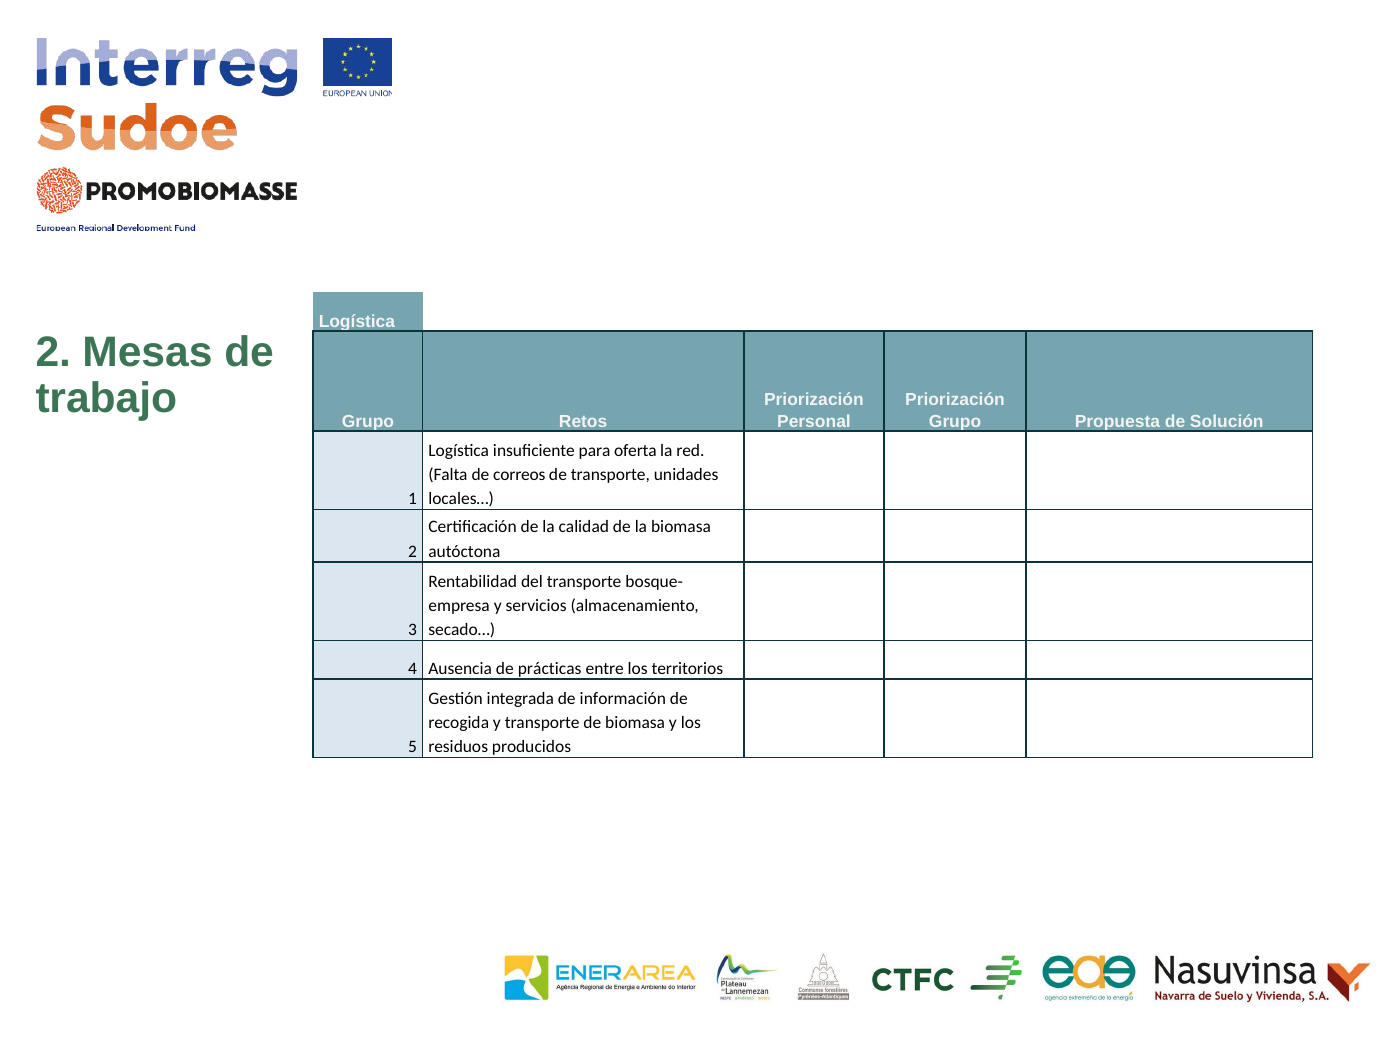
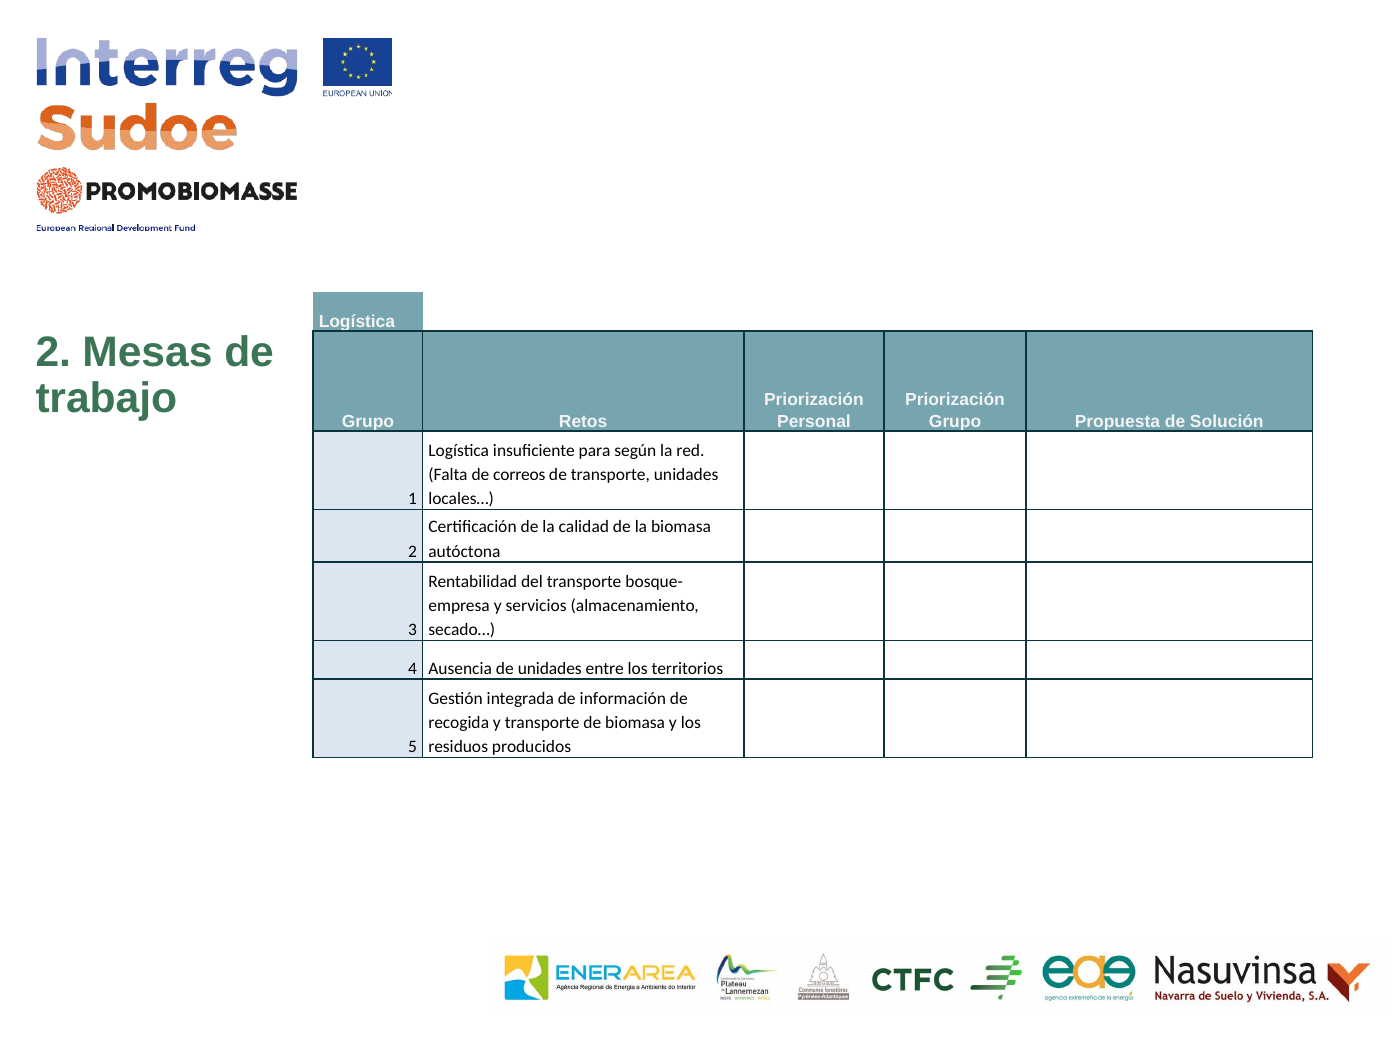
oferta: oferta -> según
de prácticas: prácticas -> unidades
